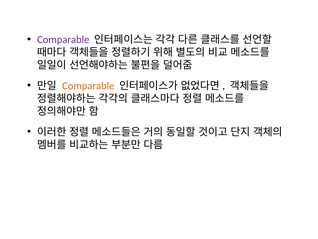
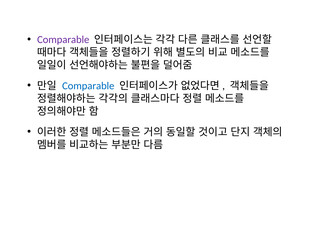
Comparable at (88, 86) colour: orange -> blue
